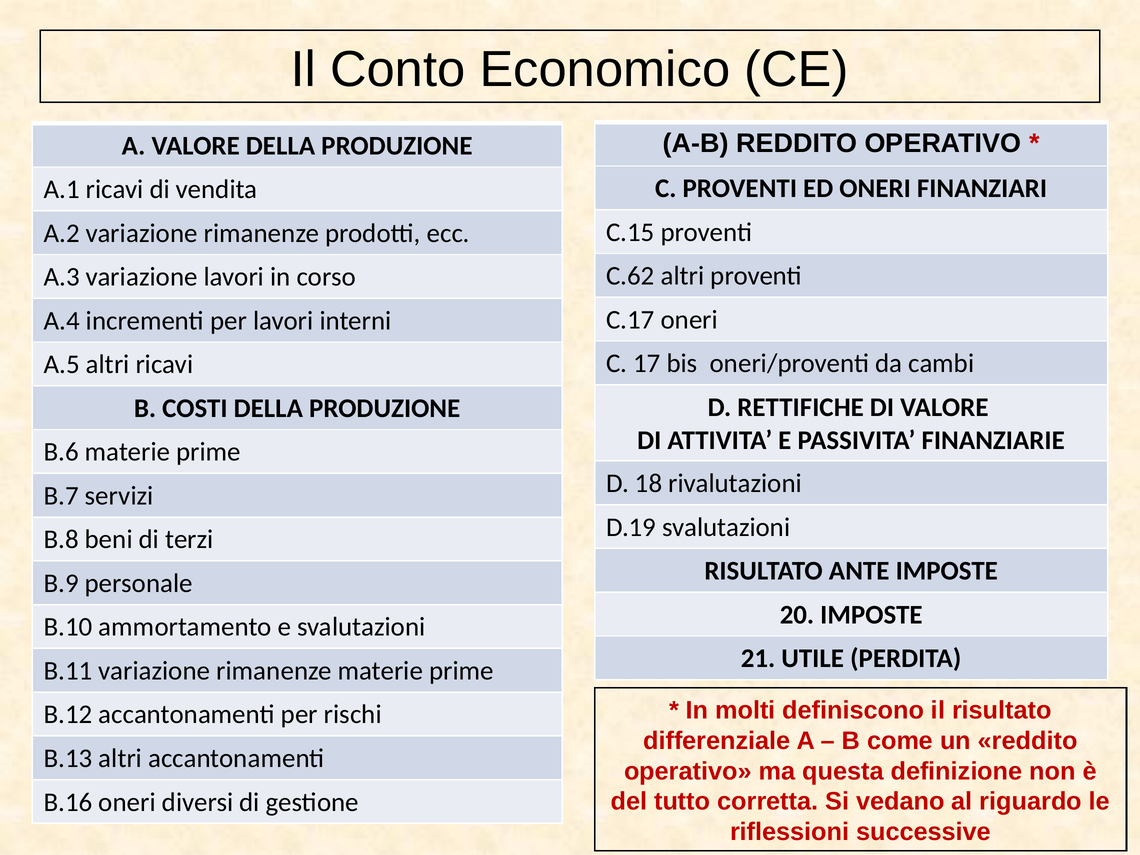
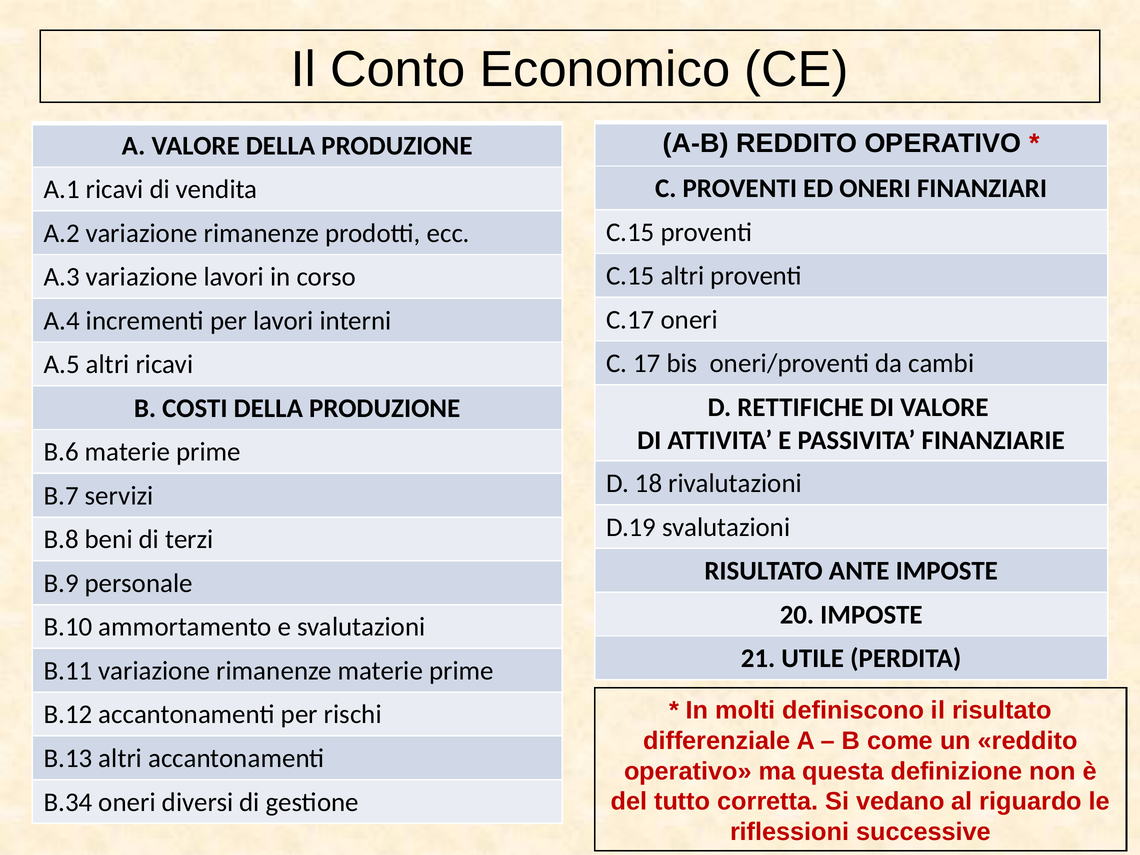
C.62 at (630, 276): C.62 -> C.15
B.16: B.16 -> B.34
